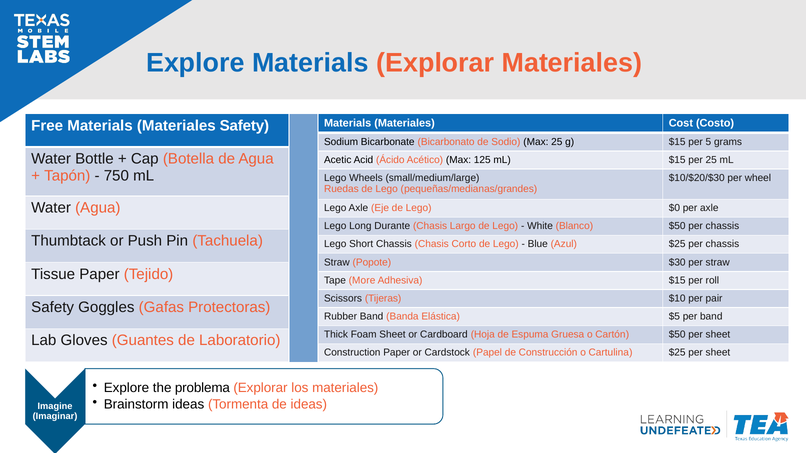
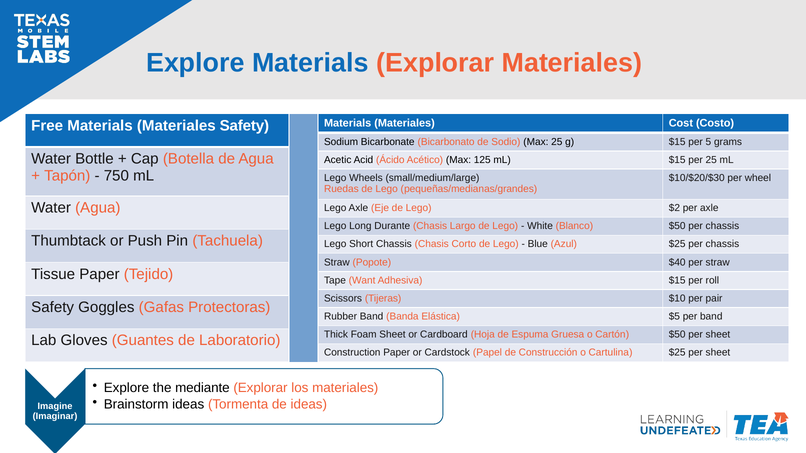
$0: $0 -> $2
$30: $30 -> $40
More: More -> Want
problema: problema -> mediante
